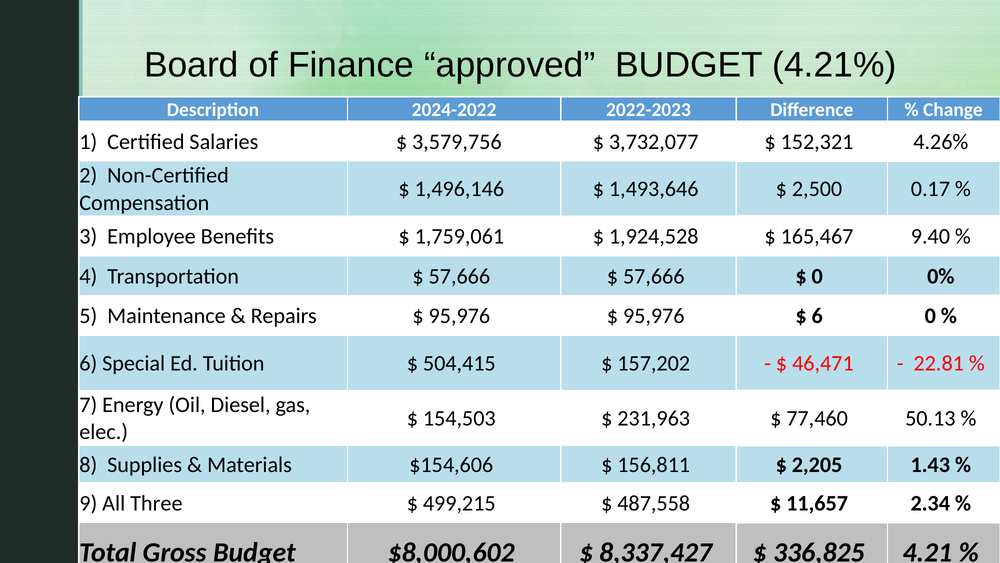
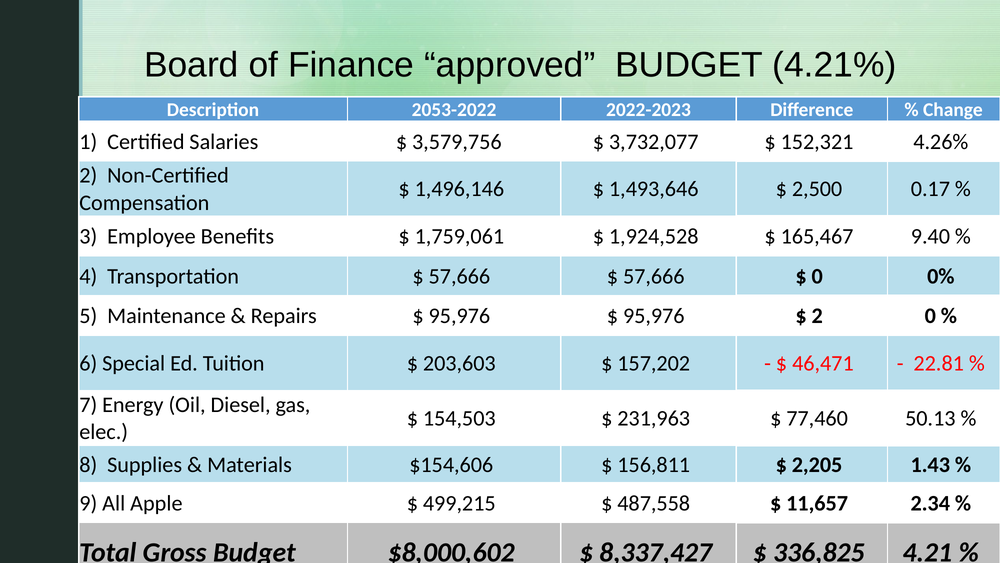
2024-2022: 2024-2022 -> 2053-2022
6 at (817, 316): 6 -> 2
504,415: 504,415 -> 203,603
Three: Three -> Apple
